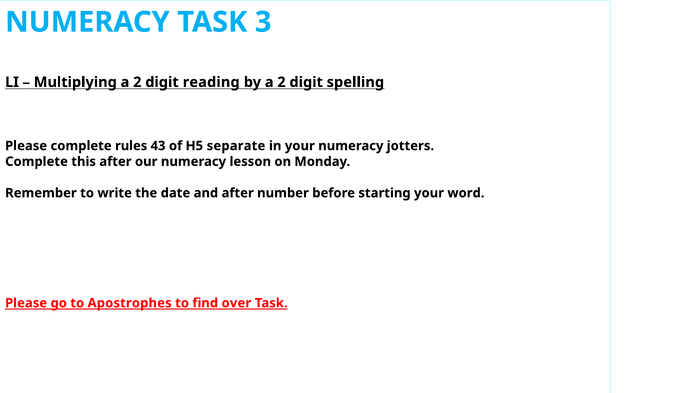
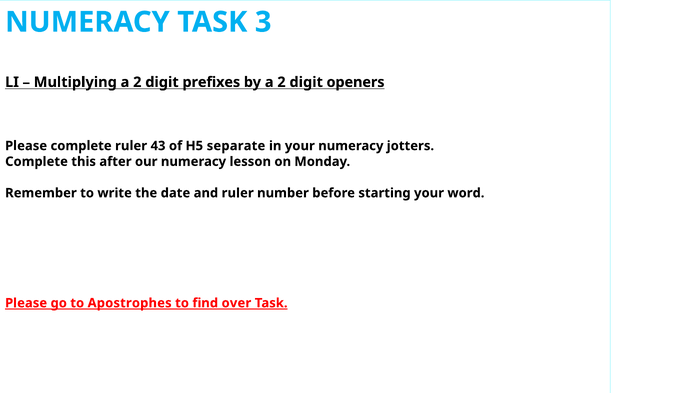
reading: reading -> prefixes
spelling: spelling -> openers
complete rules: rules -> ruler
and after: after -> ruler
